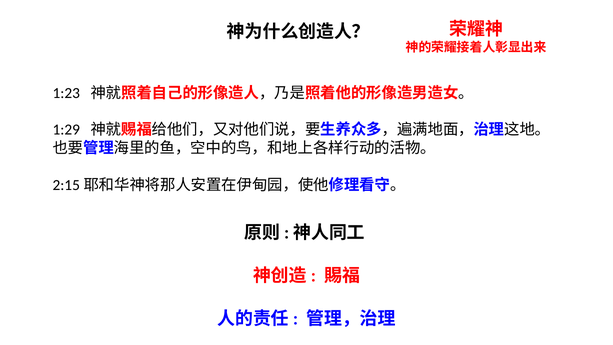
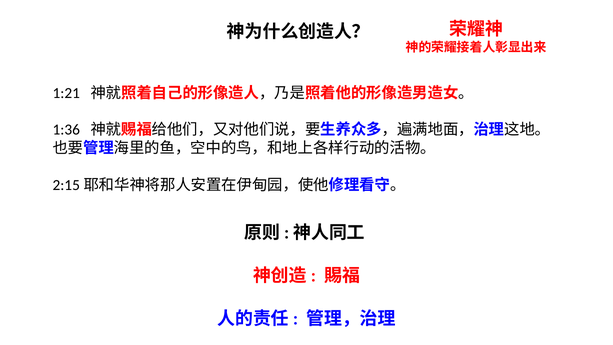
1:23: 1:23 -> 1:21
1:29: 1:29 -> 1:36
